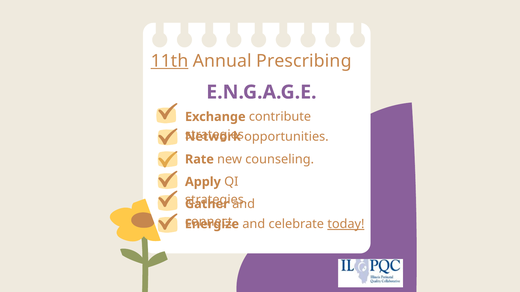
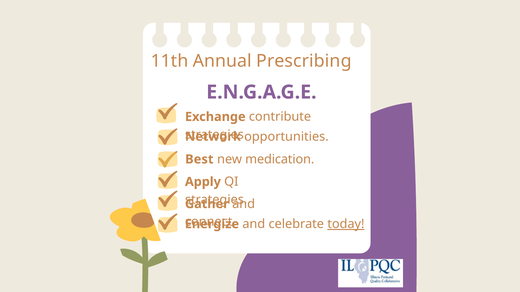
11th underline: present -> none
Rate: Rate -> Best
counseling: counseling -> medication
